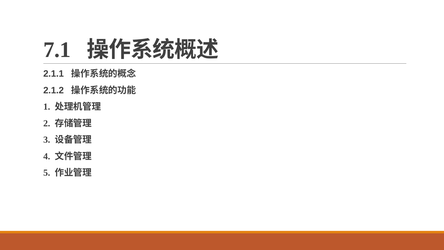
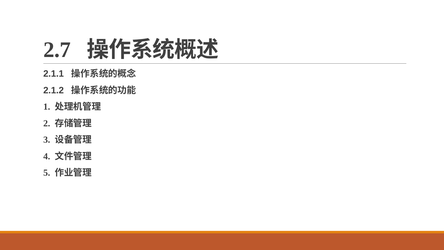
7.1: 7.1 -> 2.7
